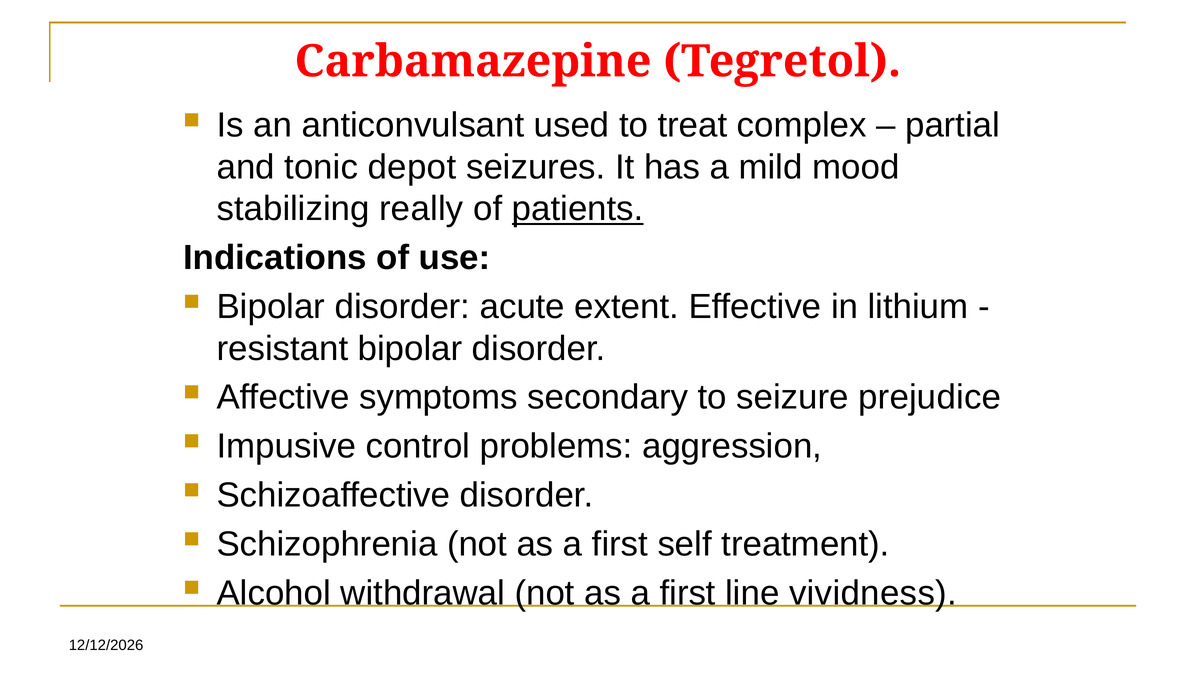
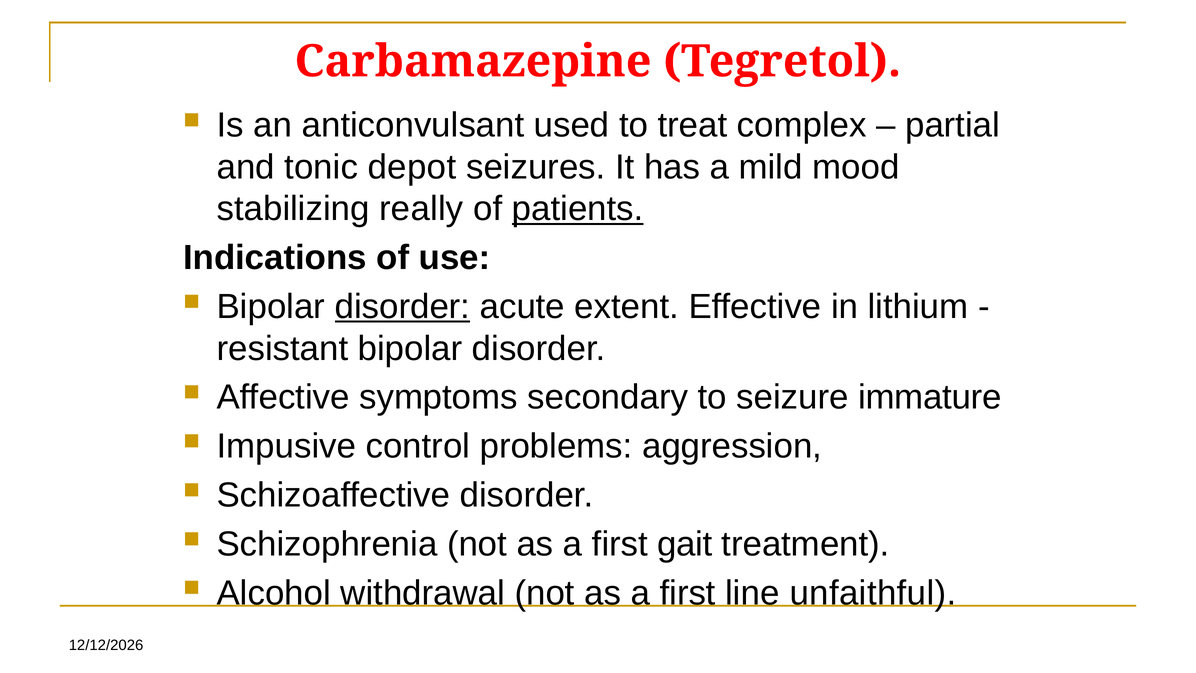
disorder at (402, 307) underline: none -> present
prejudice: prejudice -> immature
self: self -> gait
vividness: vividness -> unfaithful
